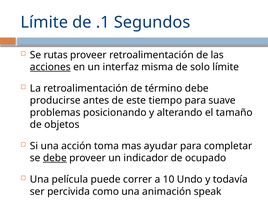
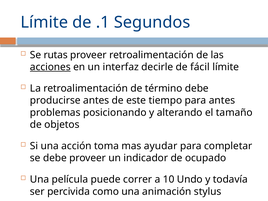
misma: misma -> decirle
solo: solo -> fácil
para suave: suave -> antes
debe at (55, 158) underline: present -> none
speak: speak -> stylus
